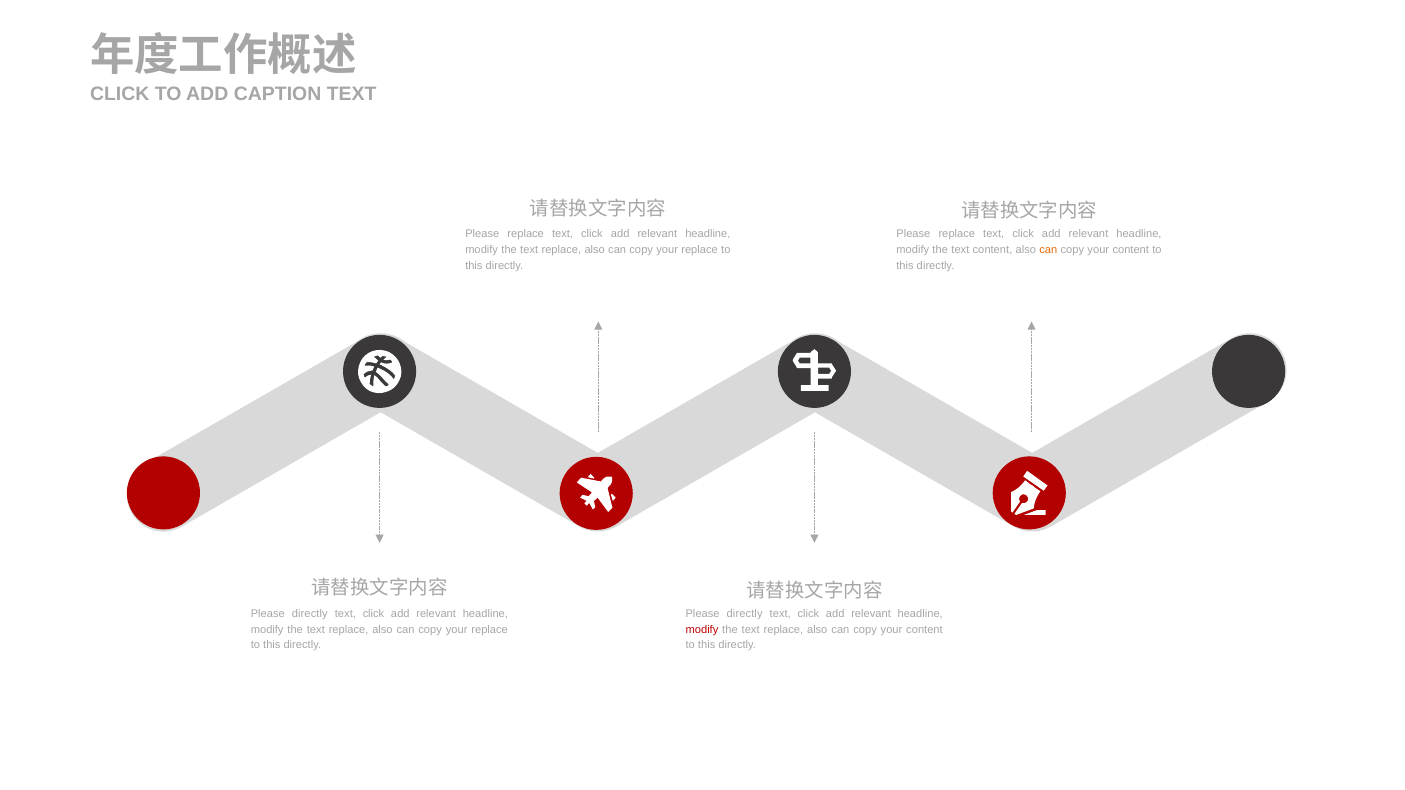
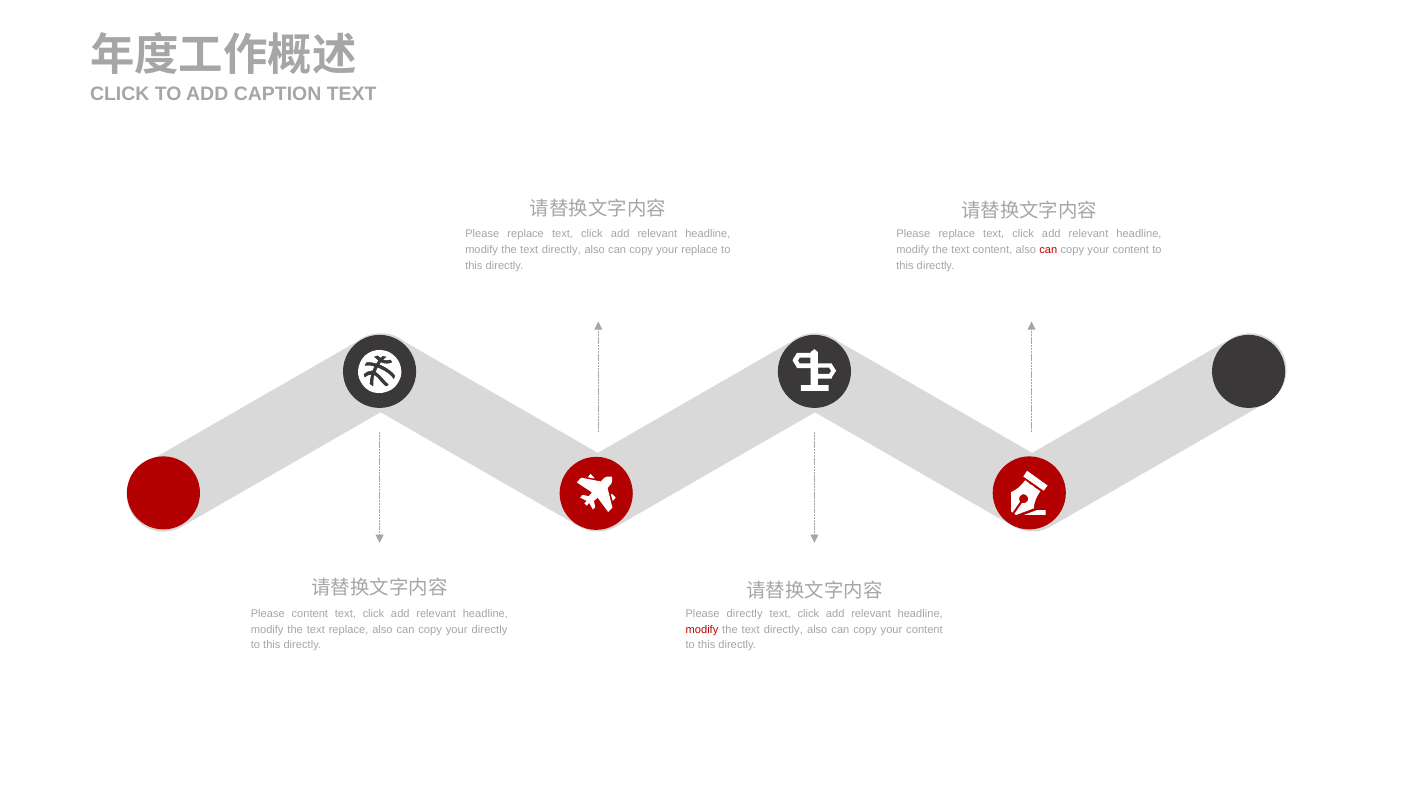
replace at (561, 250): replace -> directly
can at (1048, 250) colour: orange -> red
directly at (310, 614): directly -> content
replace at (490, 630): replace -> directly
replace at (783, 630): replace -> directly
